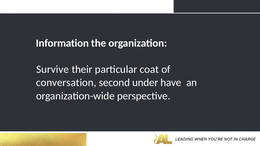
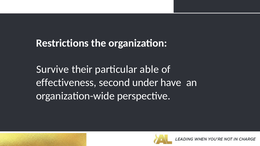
Information: Information -> Restrictions
coat: coat -> able
conversation: conversation -> effectiveness
